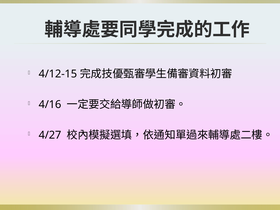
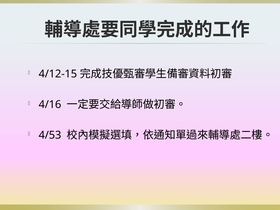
4/27: 4/27 -> 4/53
